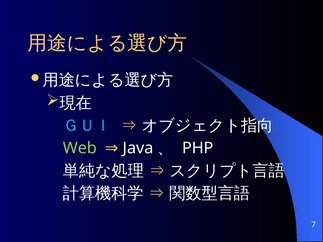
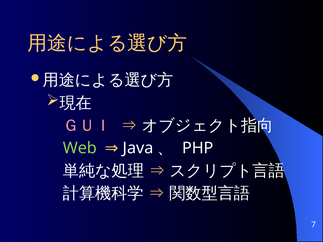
ＧＵＩ colour: light blue -> pink
